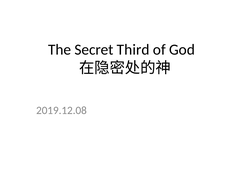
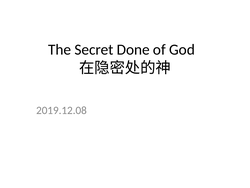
Third: Third -> Done
